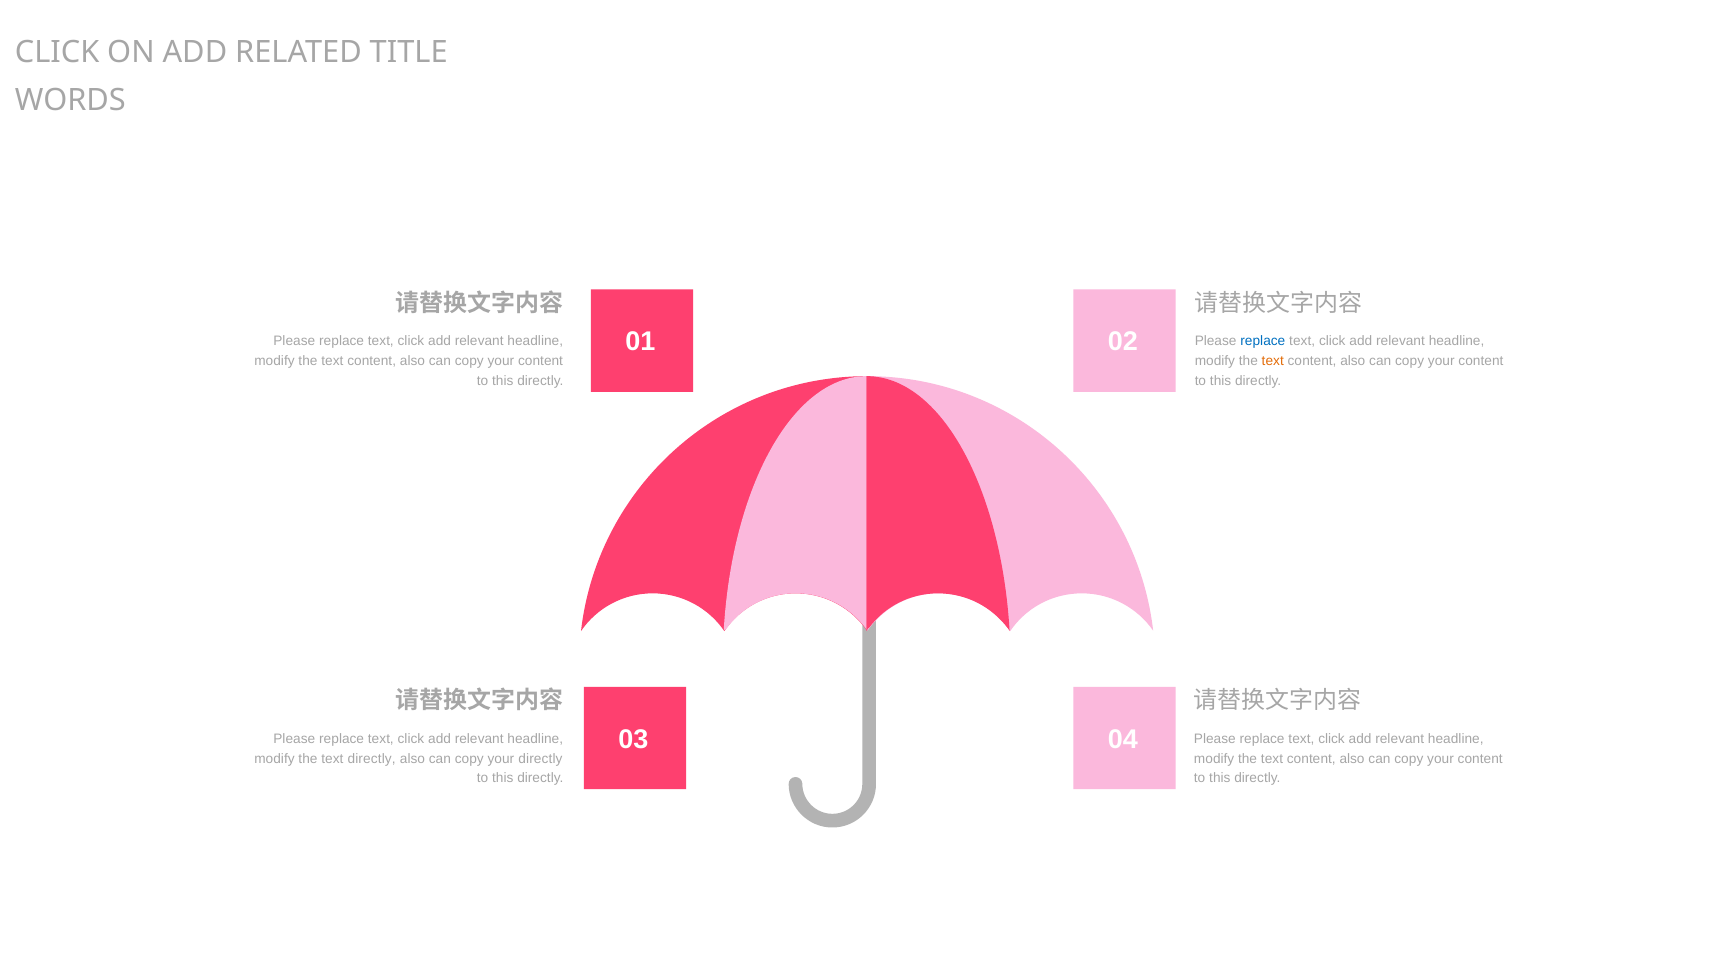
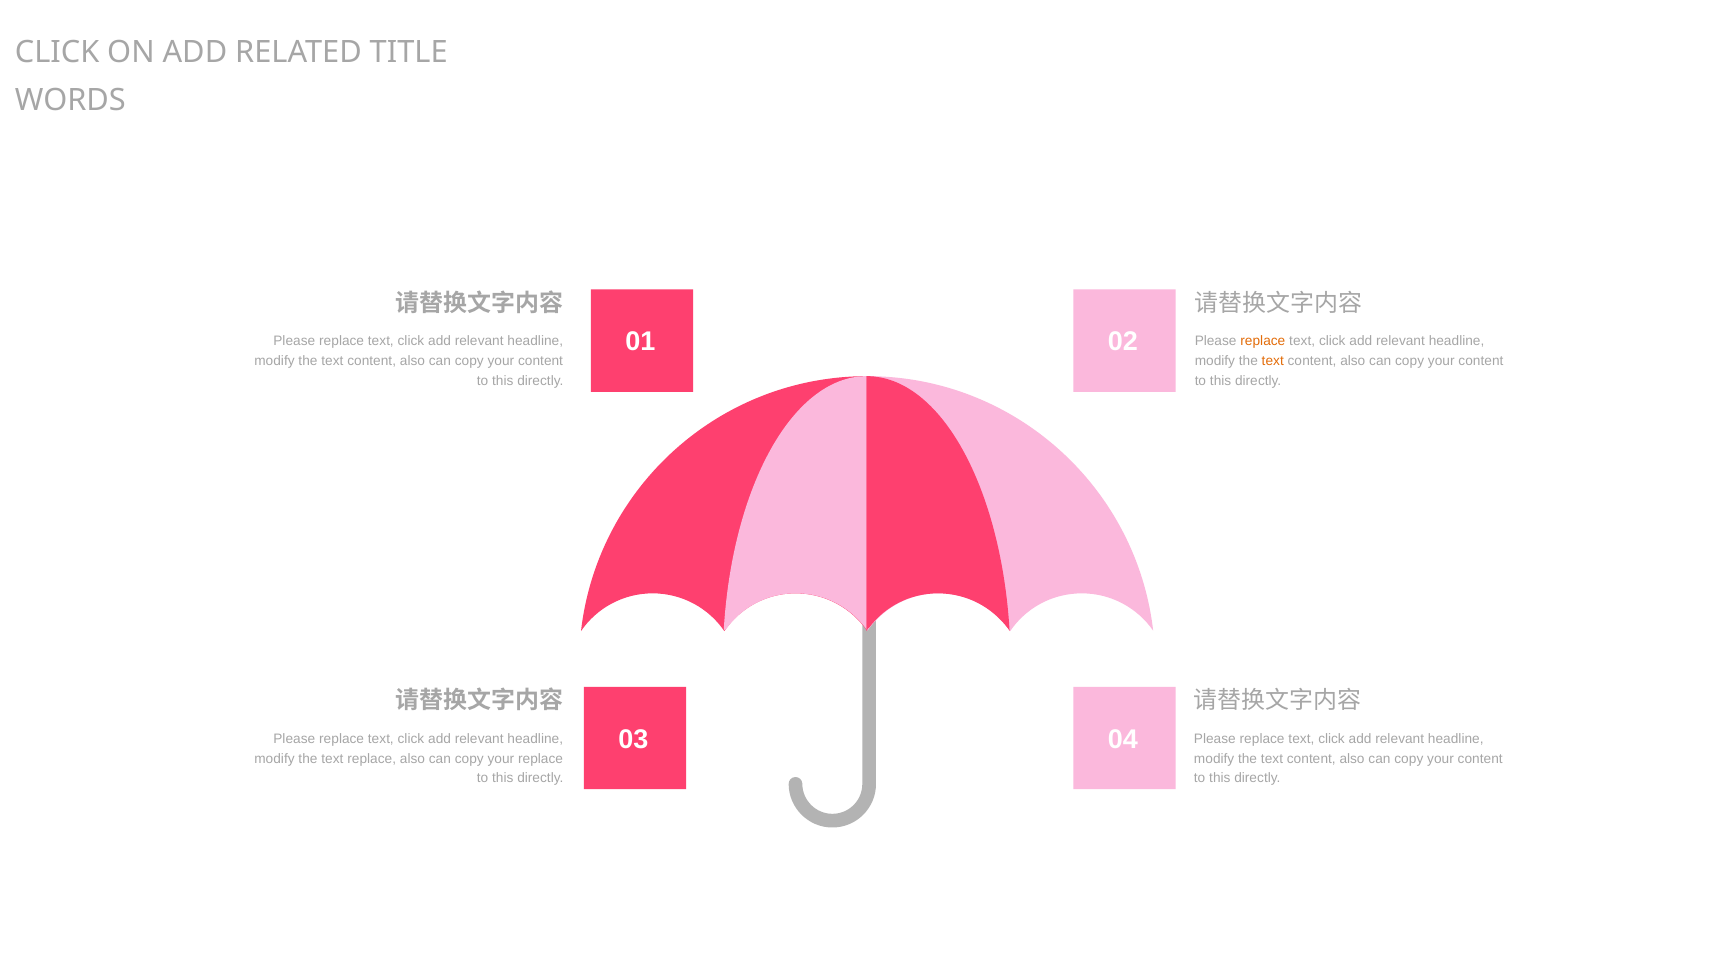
replace at (1263, 341) colour: blue -> orange
text directly: directly -> replace
your directly: directly -> replace
